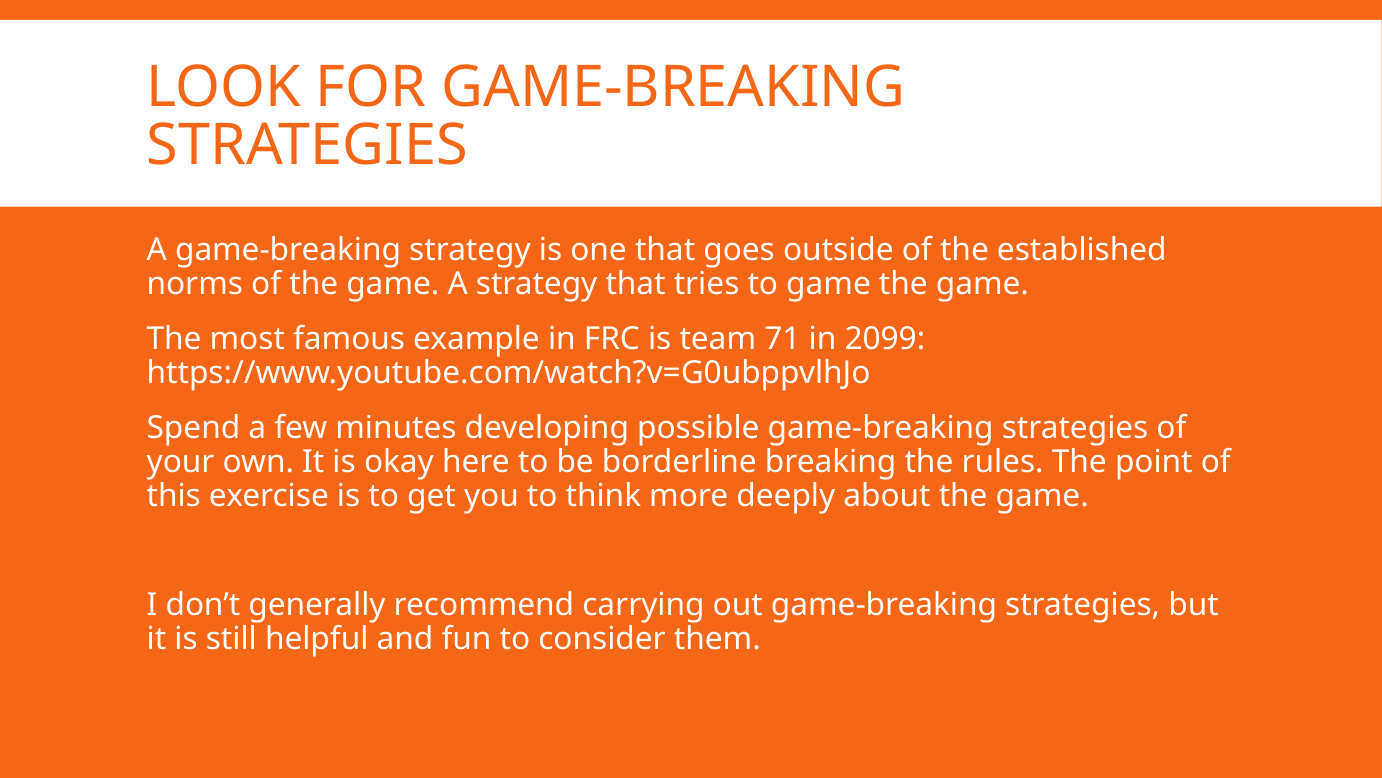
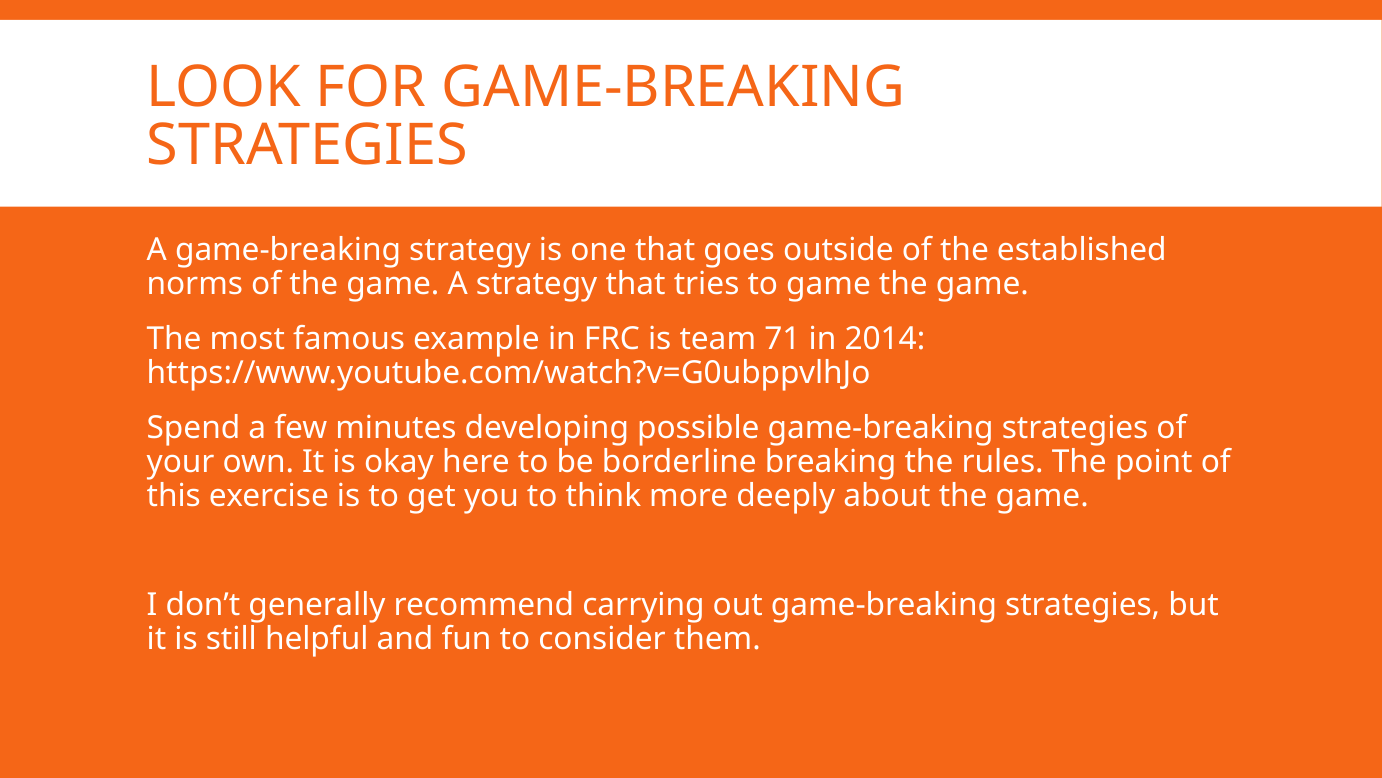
2099: 2099 -> 2014
